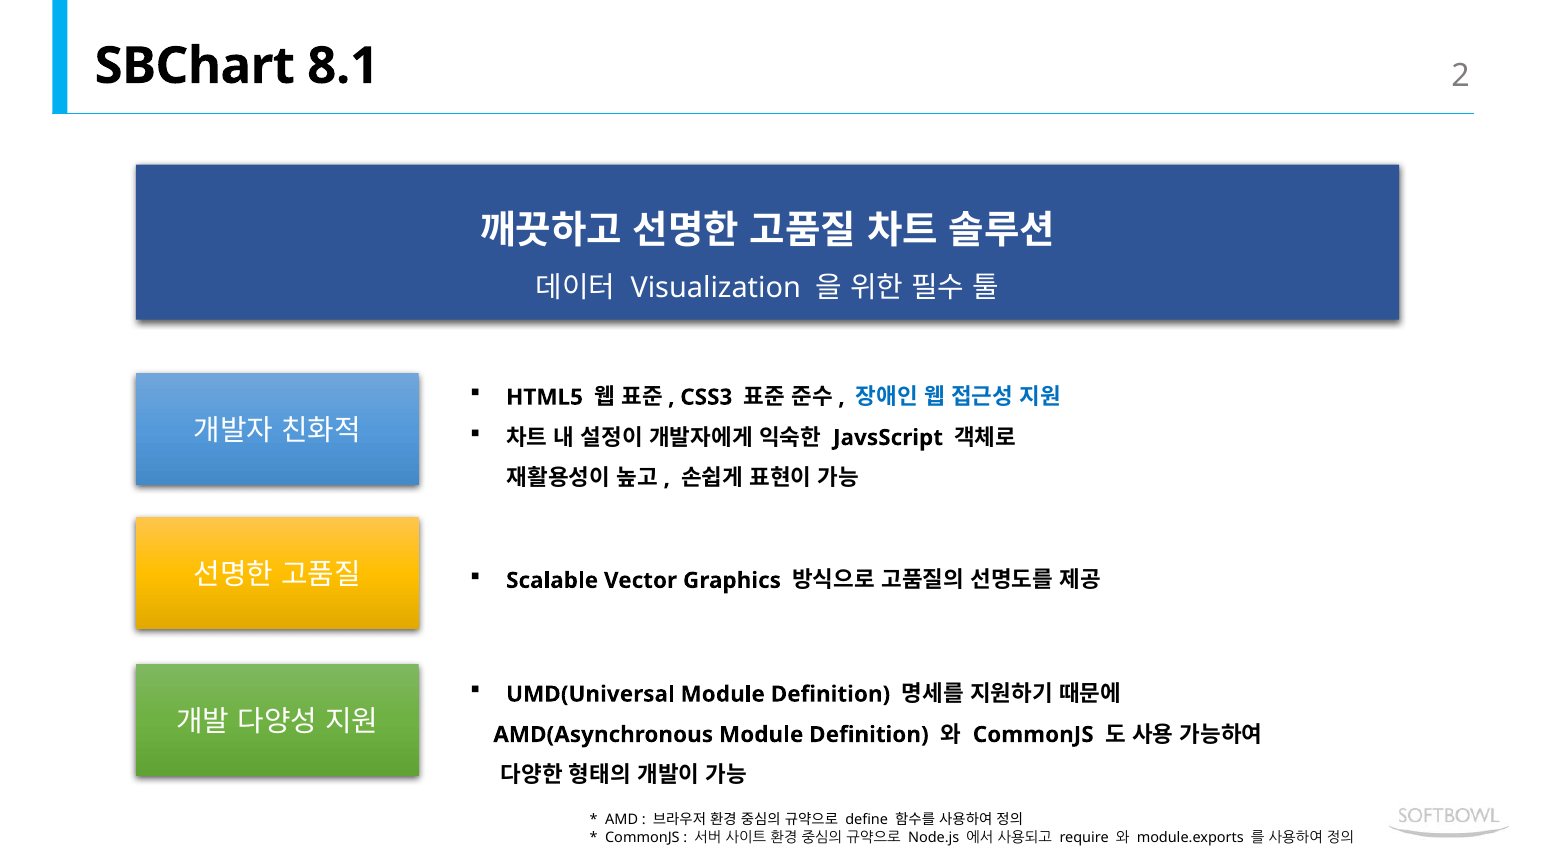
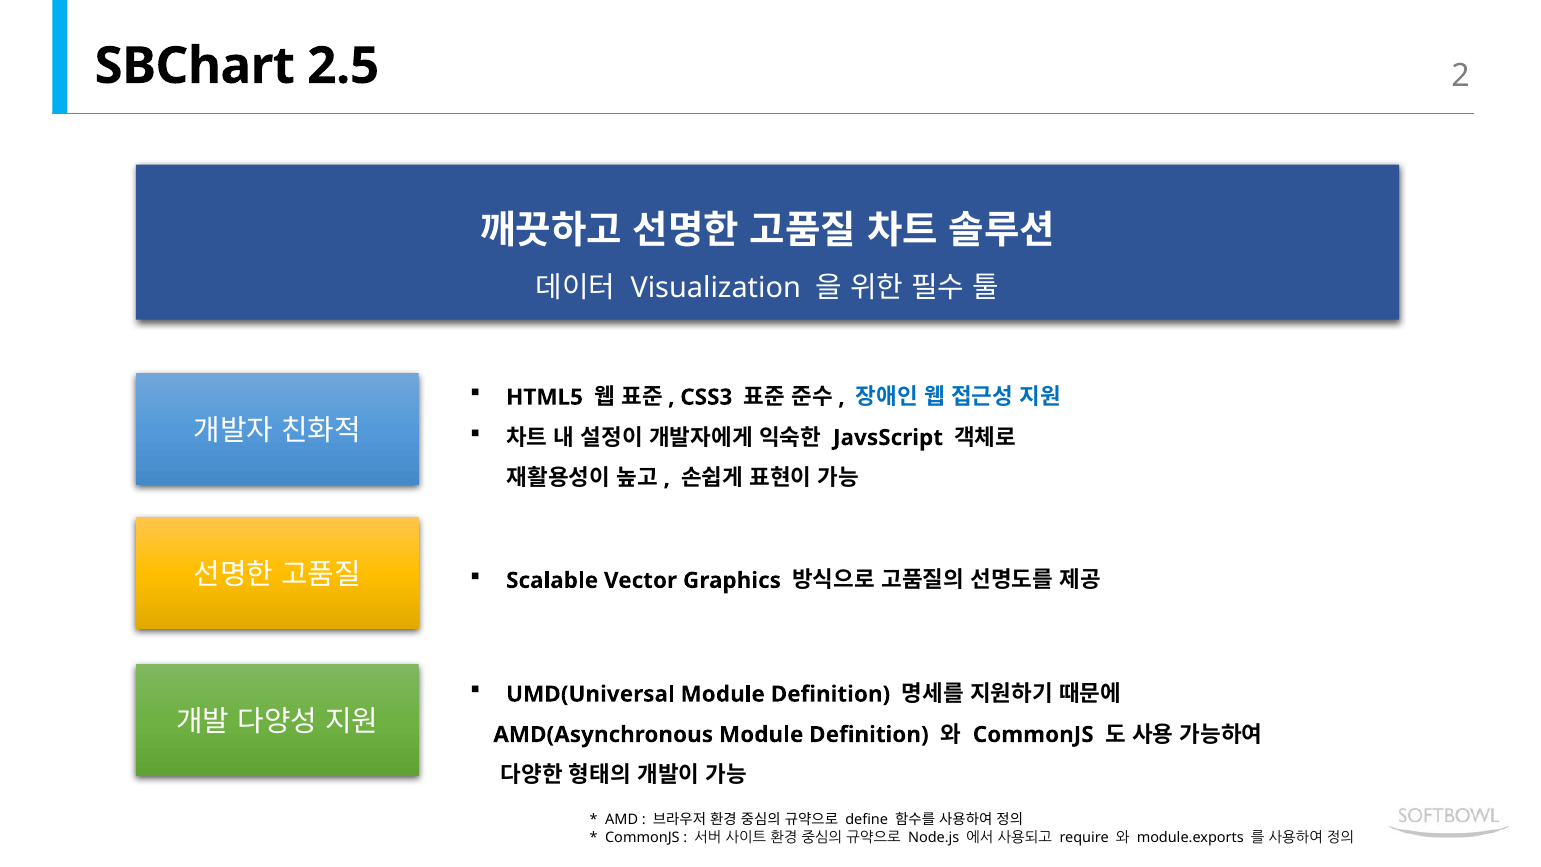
8.1: 8.1 -> 2.5
